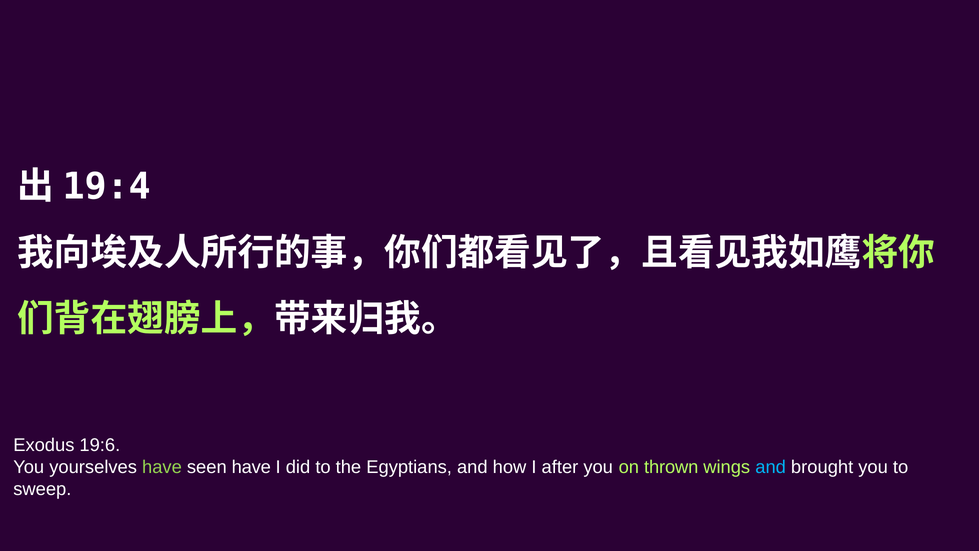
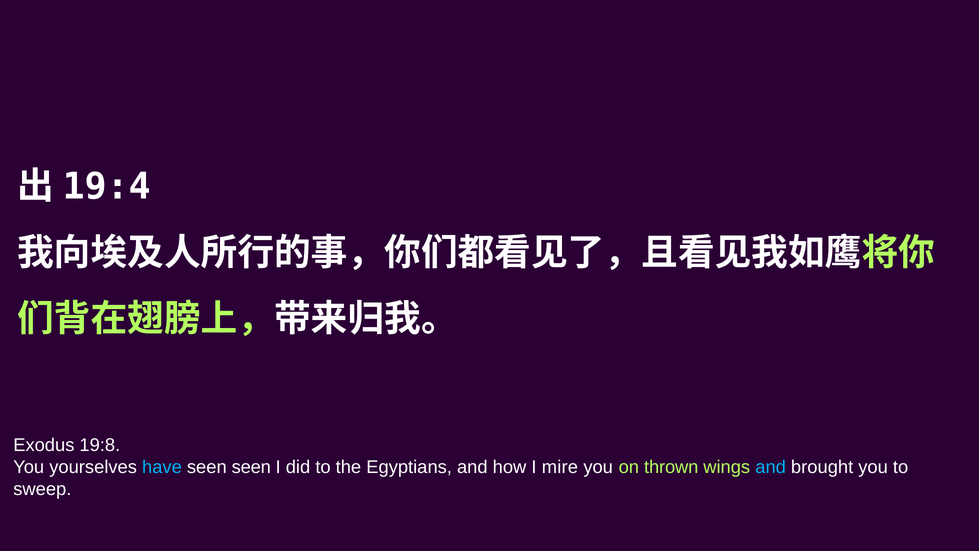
19:6: 19:6 -> 19:8
have at (162, 467) colour: light green -> light blue
seen have: have -> seen
after: after -> mire
